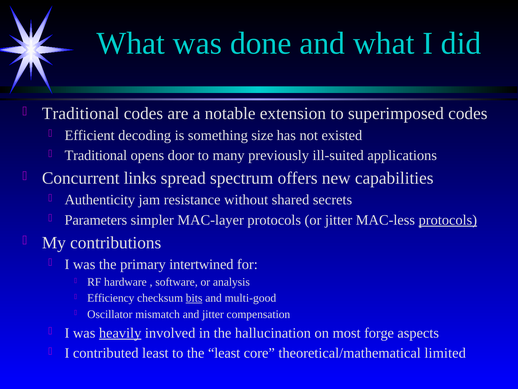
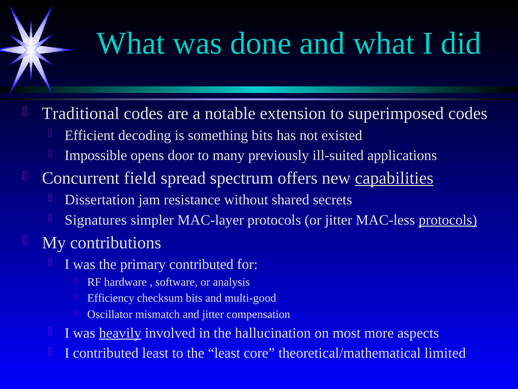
something size: size -> bits
Traditional at (96, 155): Traditional -> Impossible
links: links -> field
capabilities underline: none -> present
Authenticity: Authenticity -> Dissertation
Parameters: Parameters -> Signatures
primary intertwined: intertwined -> contributed
bits at (194, 298) underline: present -> none
forge: forge -> more
